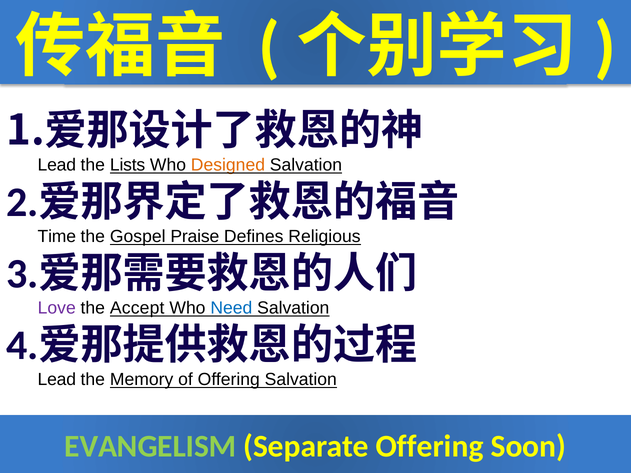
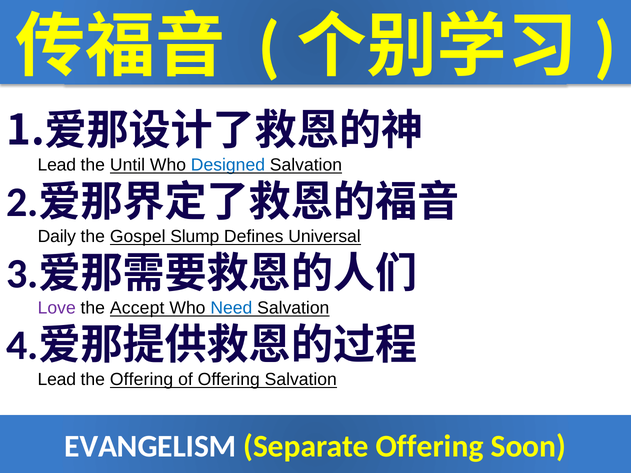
Lists: Lists -> Until
Designed colour: orange -> blue
Time: Time -> Daily
Praise: Praise -> Slump
Religious: Religious -> Universal
the Memory: Memory -> Offering
EVANGELISM colour: light green -> white
